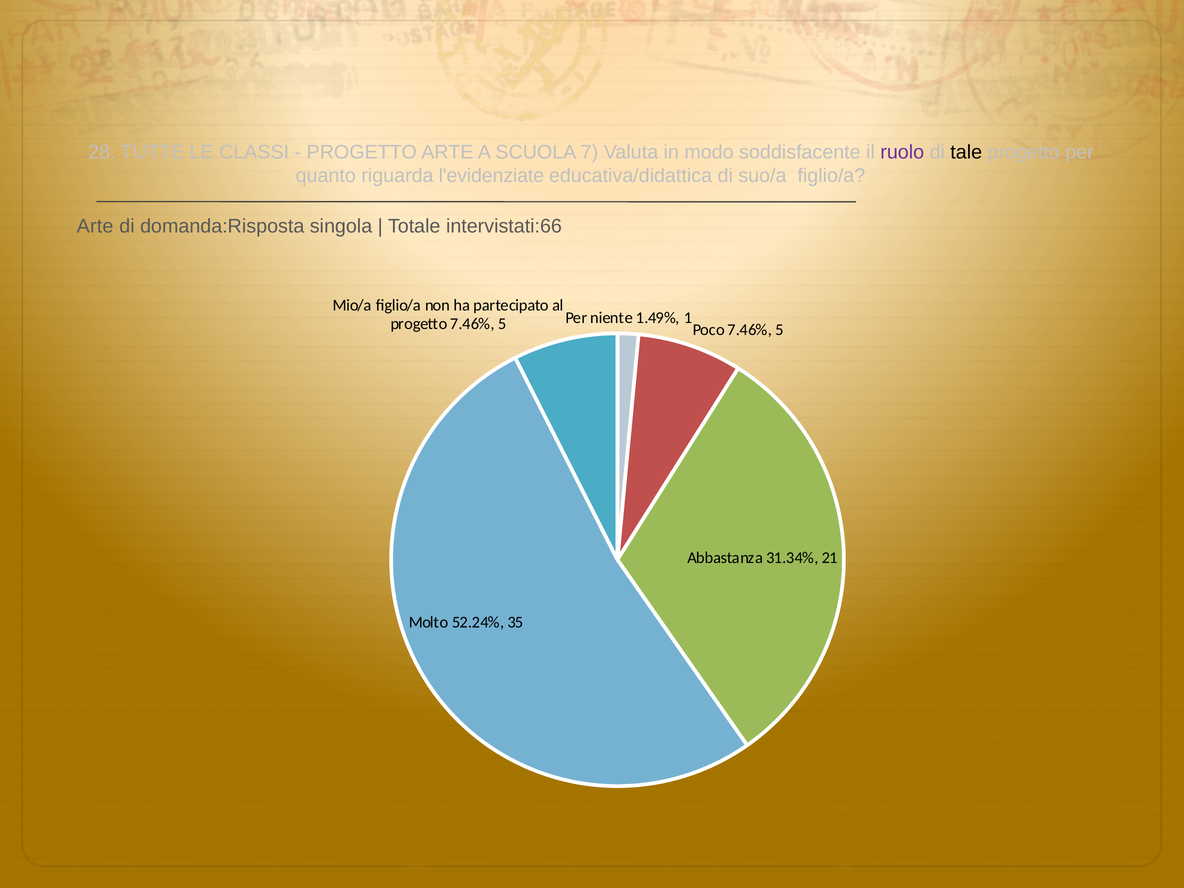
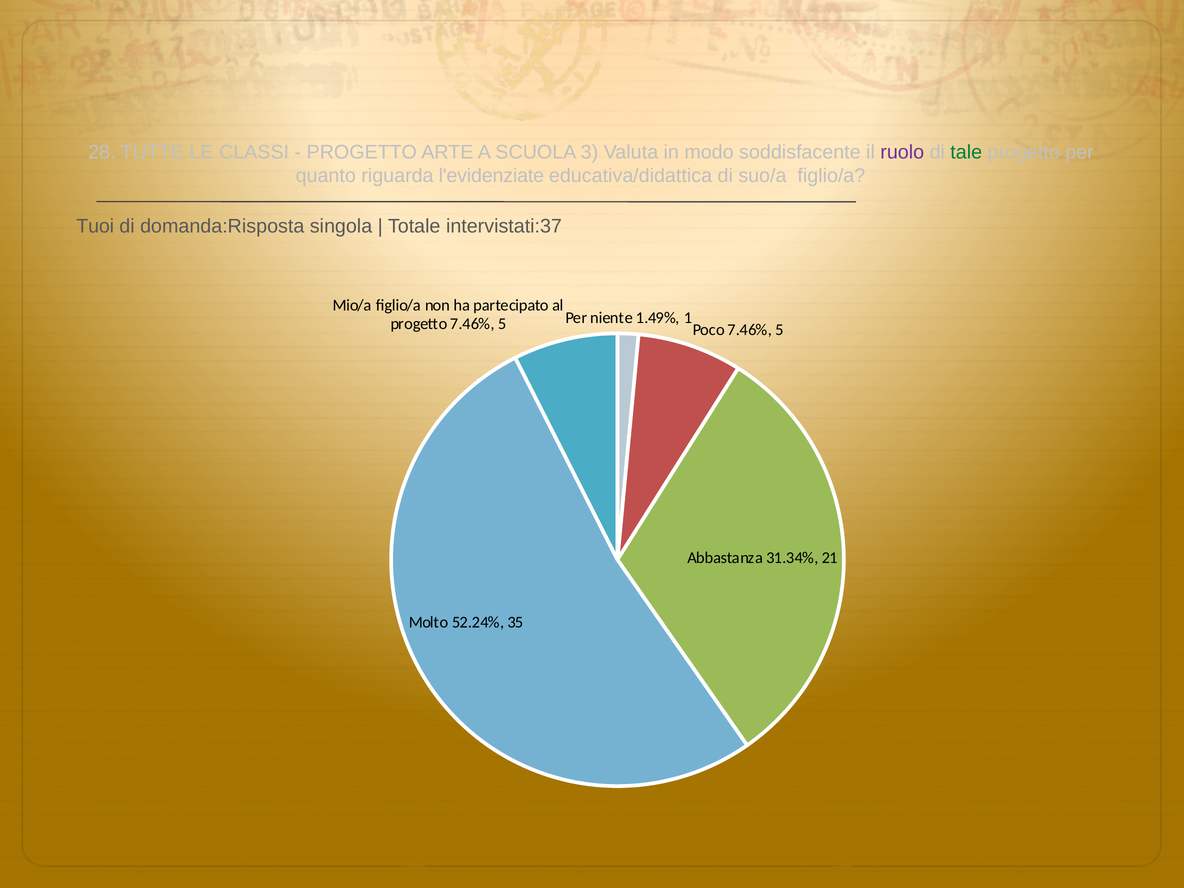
7: 7 -> 3
tale colour: black -> green
Arte at (95, 226): Arte -> Tuoi
intervistati:66: intervistati:66 -> intervistati:37
